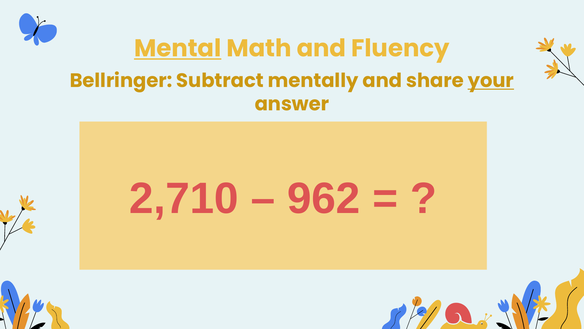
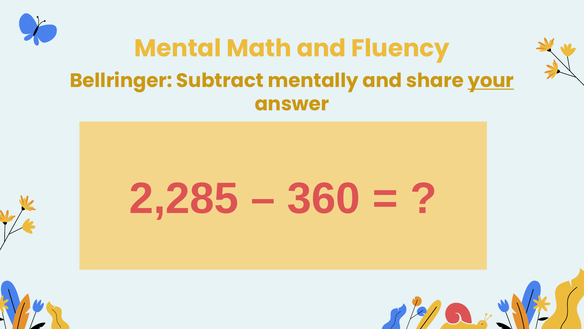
Mental underline: present -> none
2,710: 2,710 -> 2,285
962: 962 -> 360
